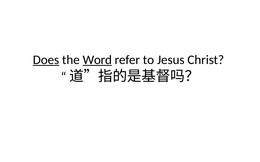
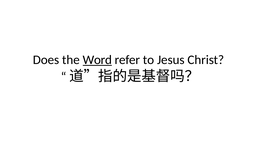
Does underline: present -> none
